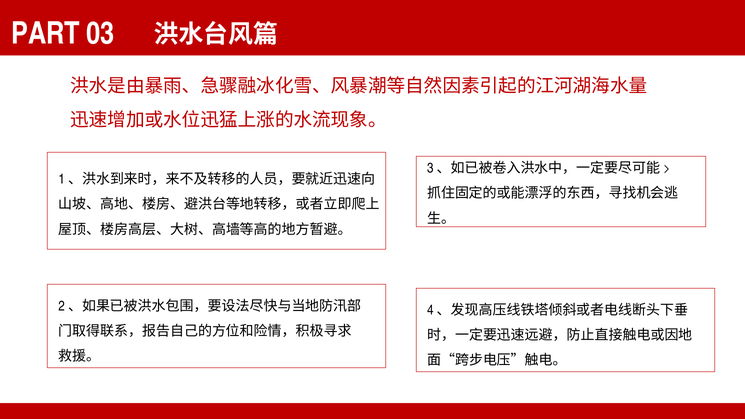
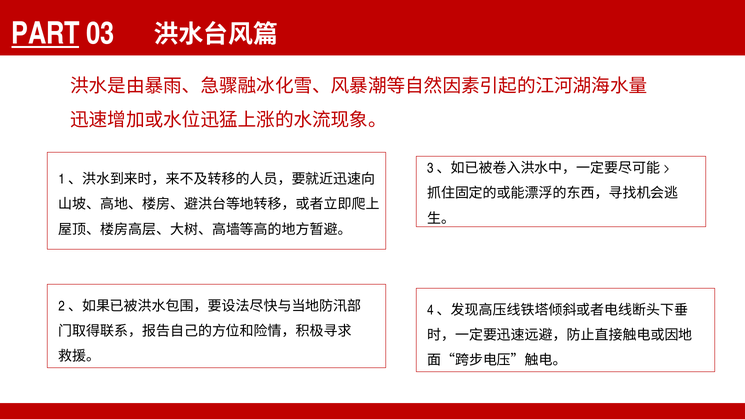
PART underline: none -> present
